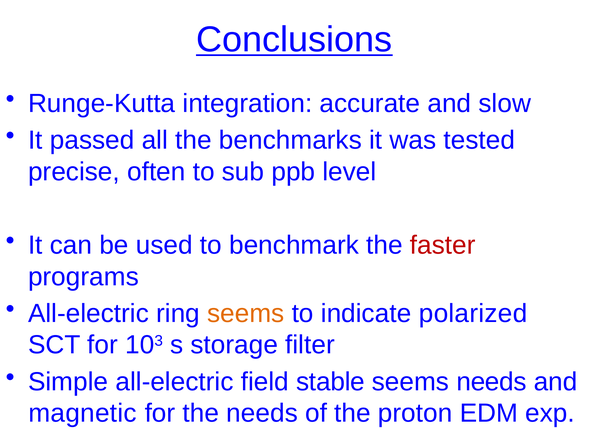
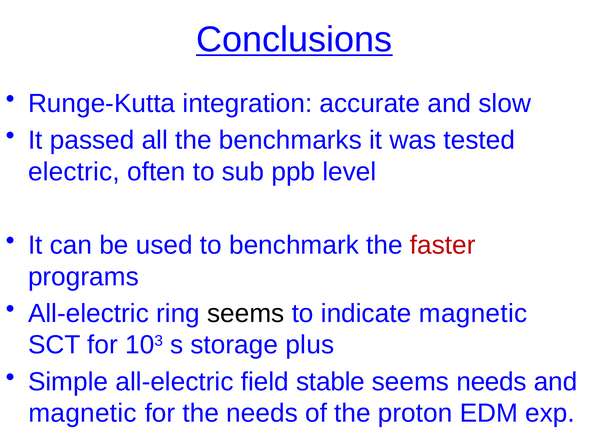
precise: precise -> electric
seems at (246, 313) colour: orange -> black
indicate polarized: polarized -> magnetic
filter: filter -> plus
